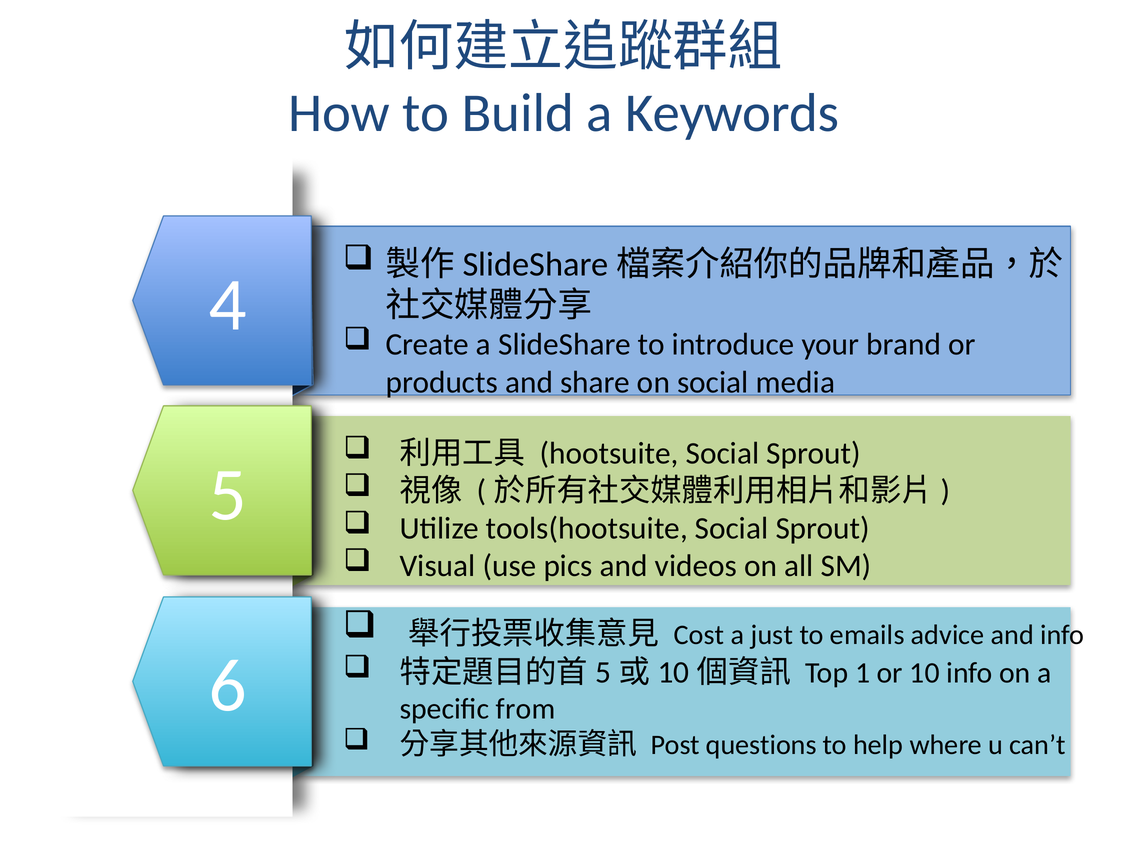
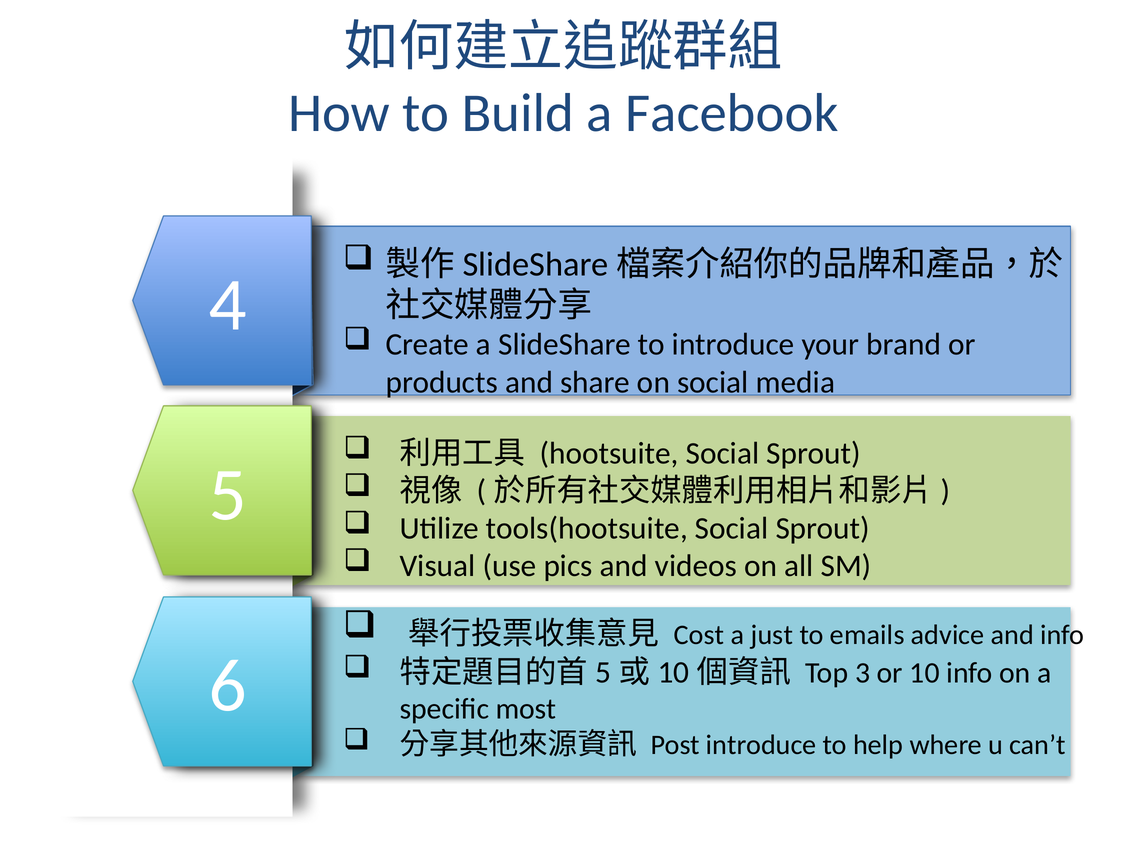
Keywords: Keywords -> Facebook
1: 1 -> 3
from: from -> most
Post questions: questions -> introduce
